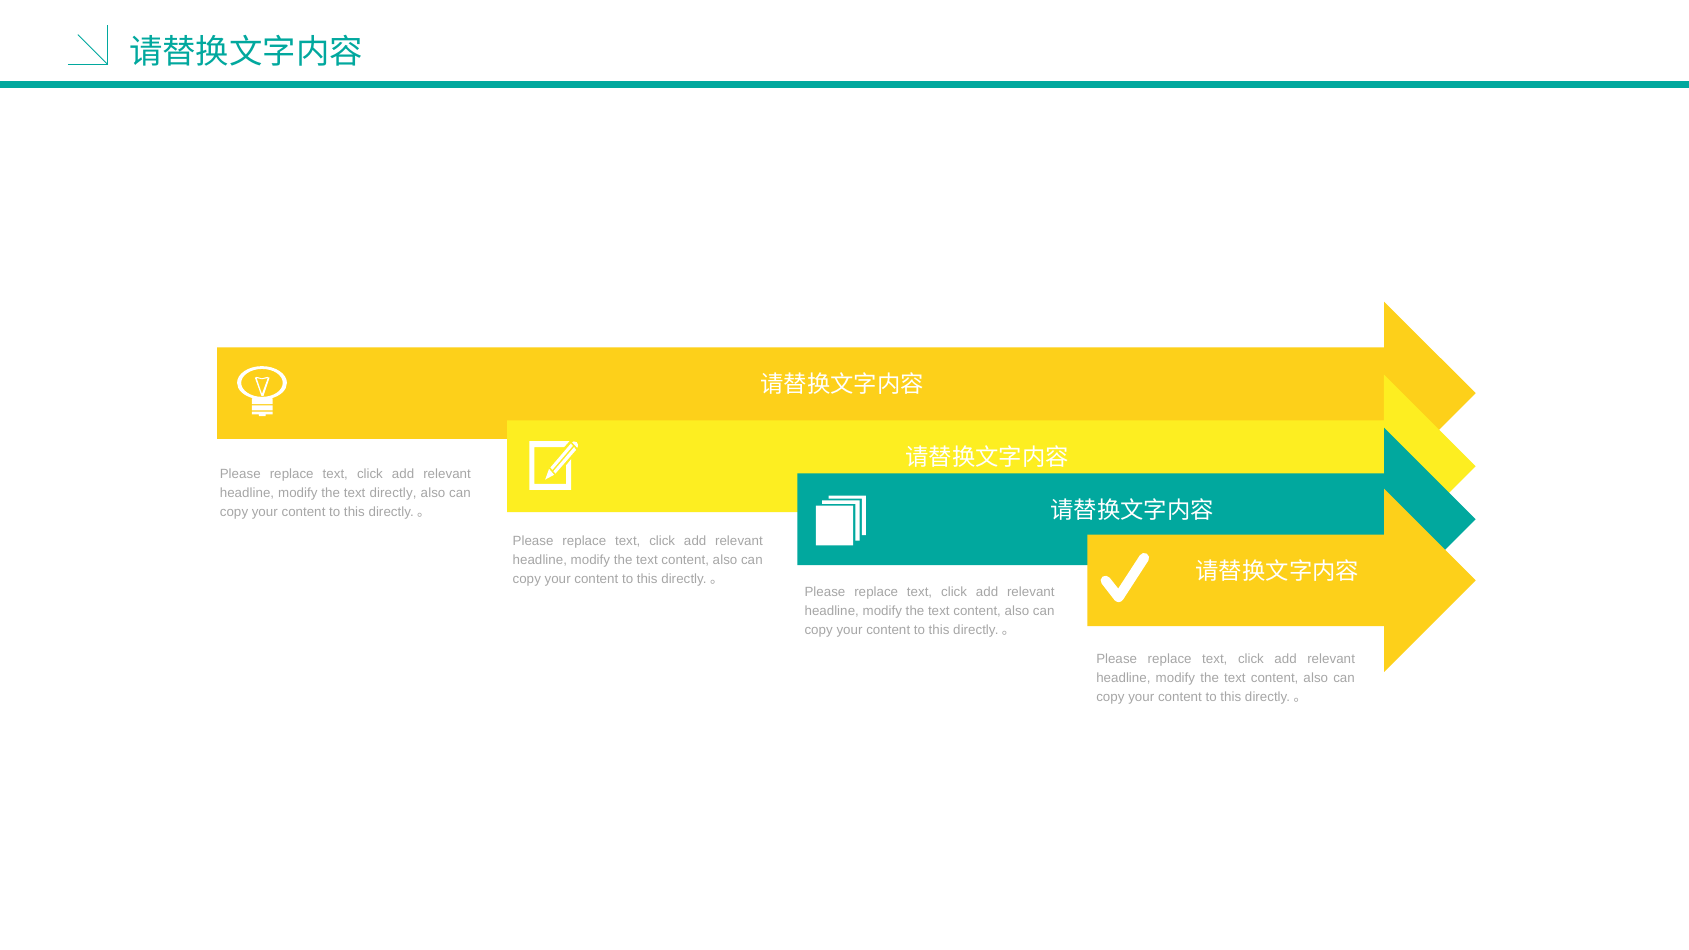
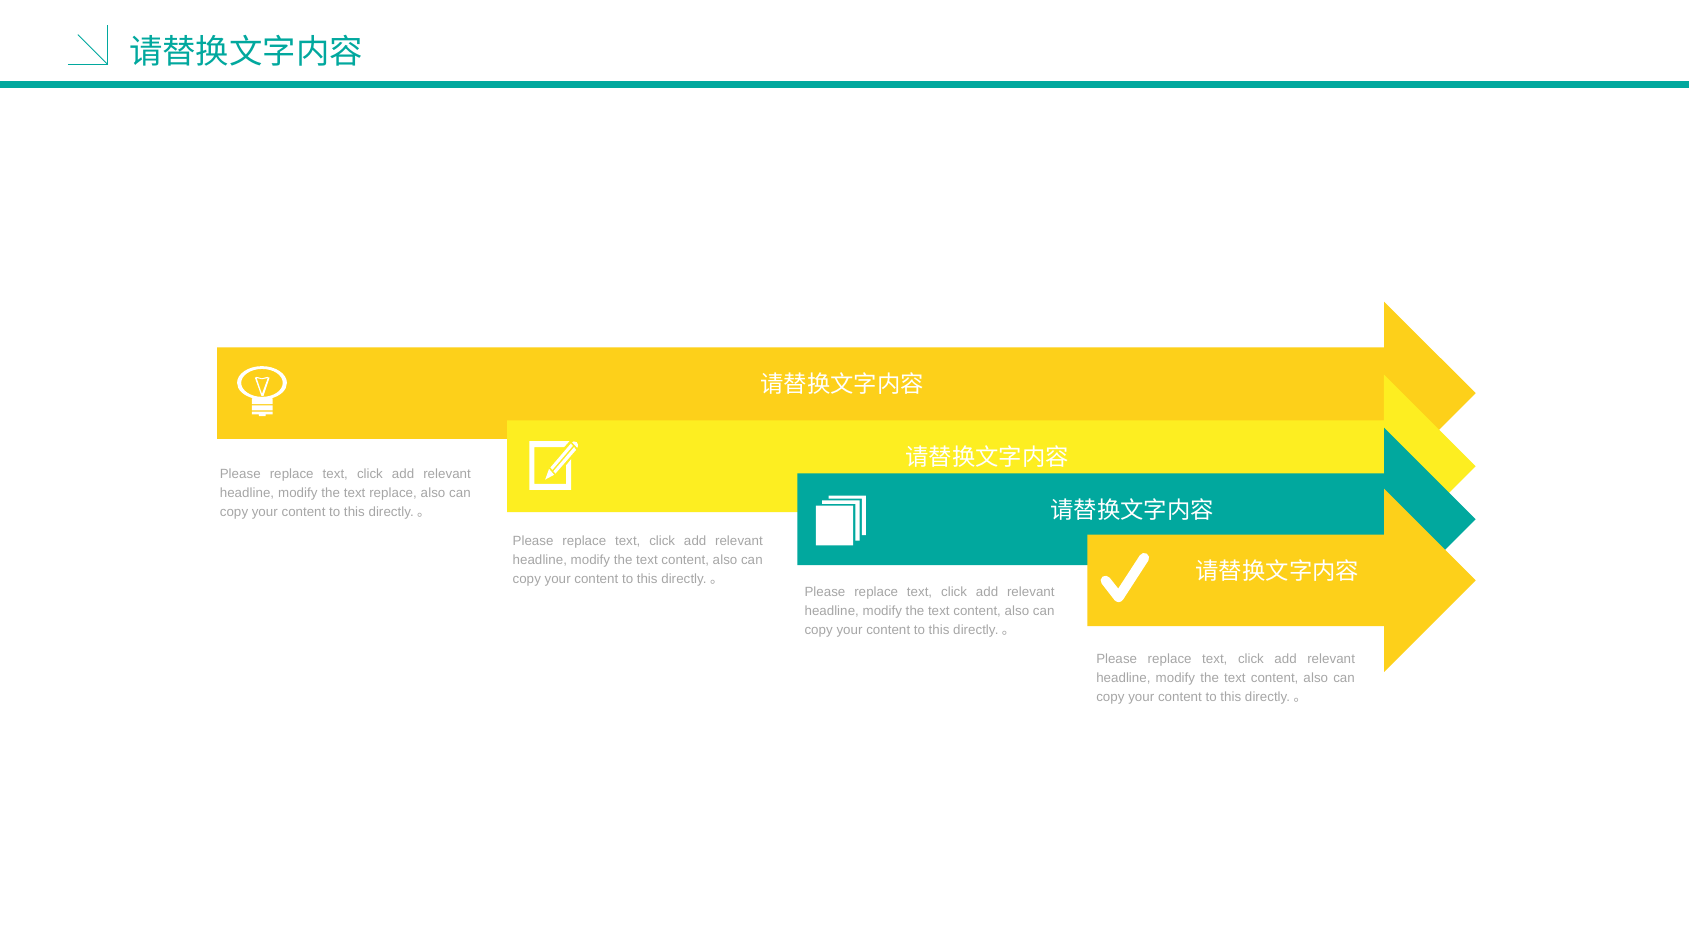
text directly: directly -> replace
